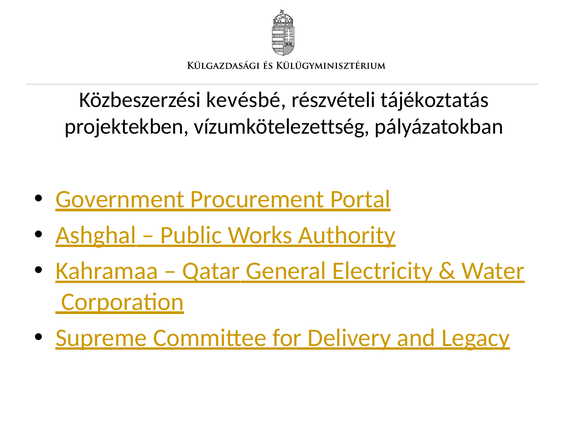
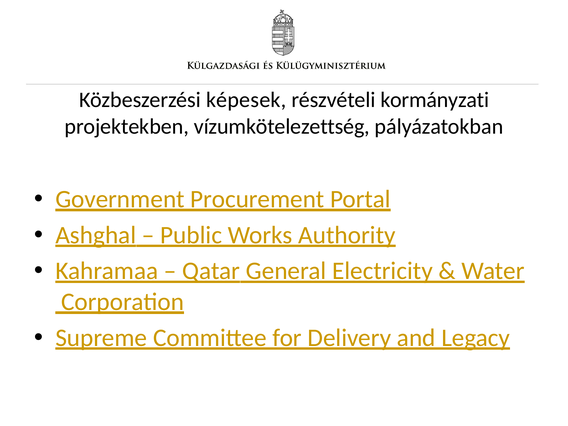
kevésbé: kevésbé -> képesek
tájékoztatás: tájékoztatás -> kormányzati
